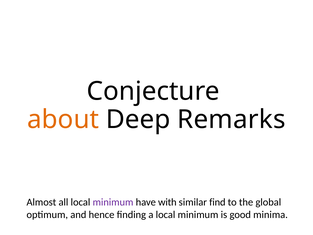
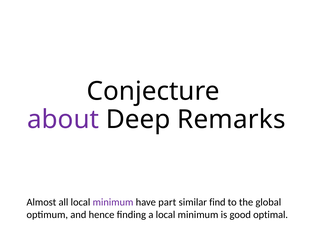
about colour: orange -> purple
with: with -> part
minima: minima -> optimal
